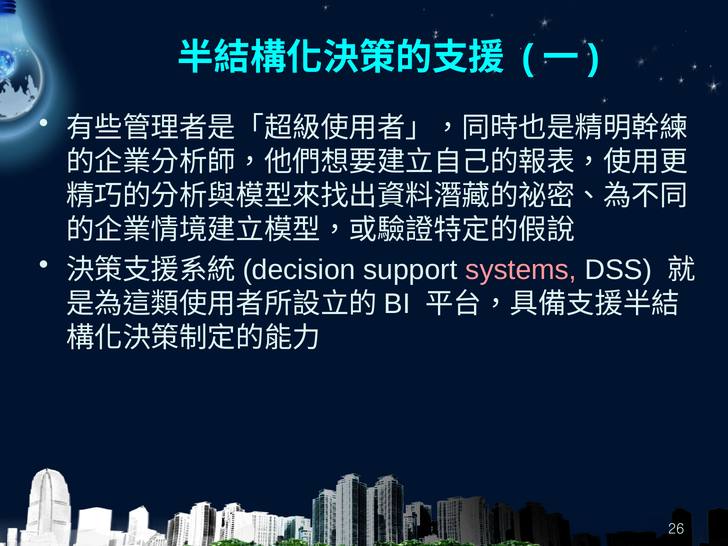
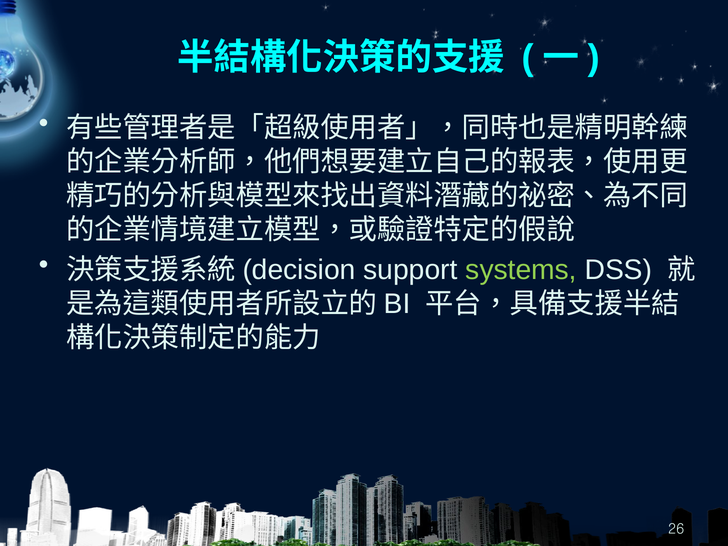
systems colour: pink -> light green
